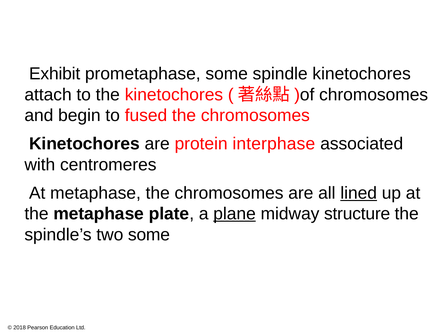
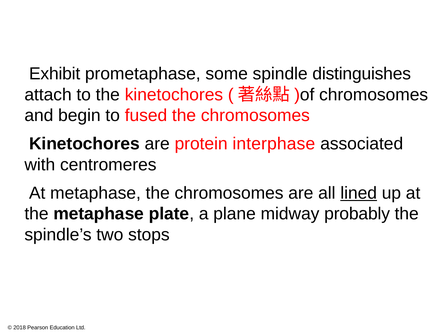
spindle kinetochores: kinetochores -> distinguishes
plane underline: present -> none
structure: structure -> probably
two some: some -> stops
